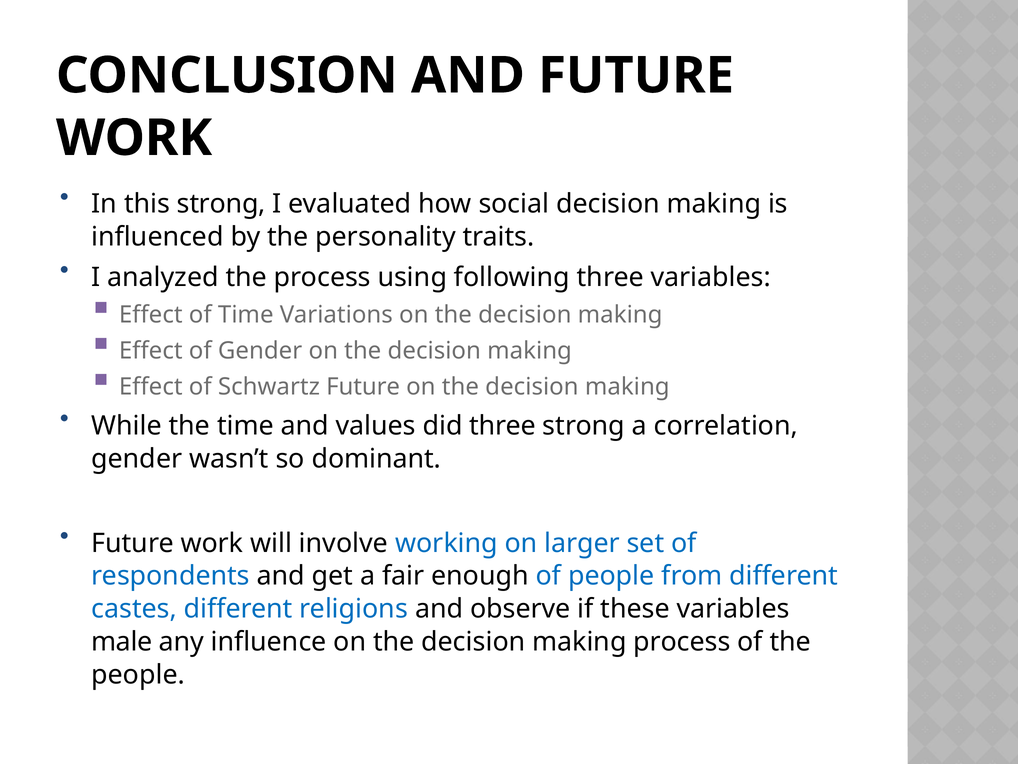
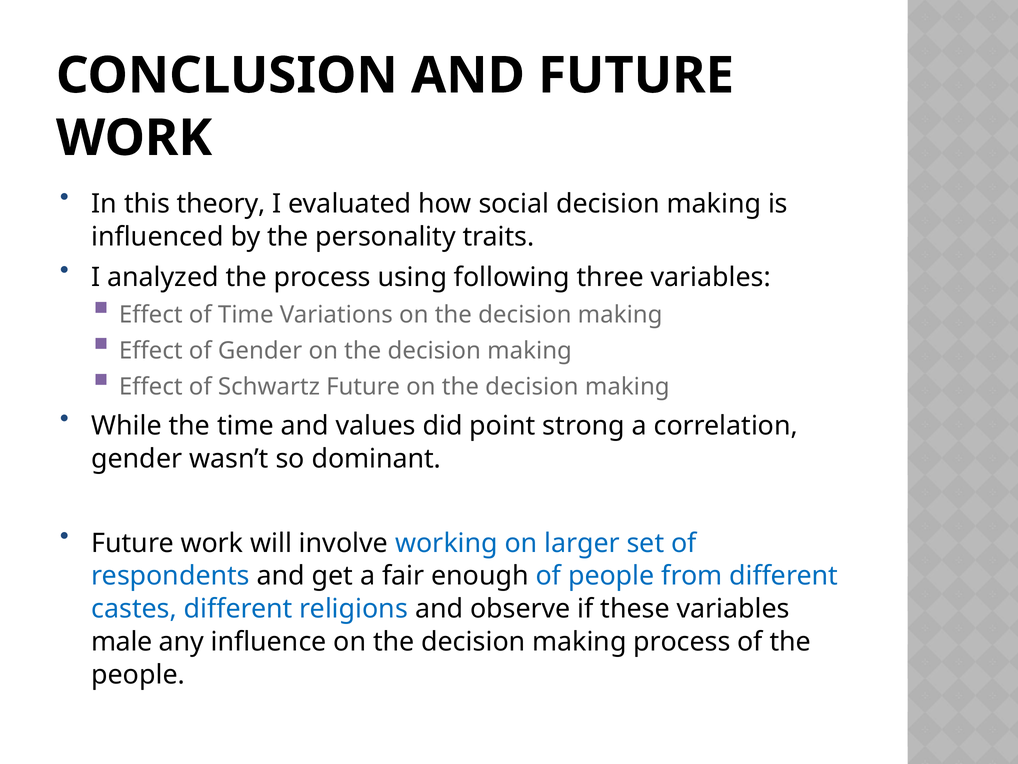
this strong: strong -> theory
did three: three -> point
